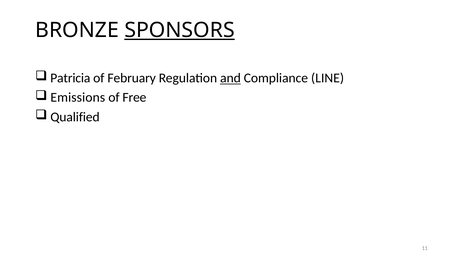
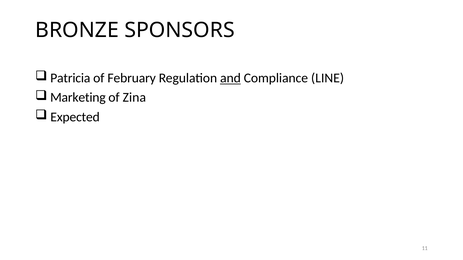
SPONSORS underline: present -> none
Emissions: Emissions -> Marketing
Free: Free -> Zina
Qualified: Qualified -> Expected
